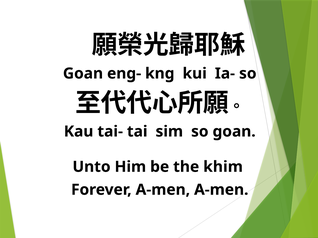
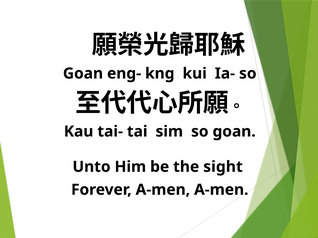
khim: khim -> sight
